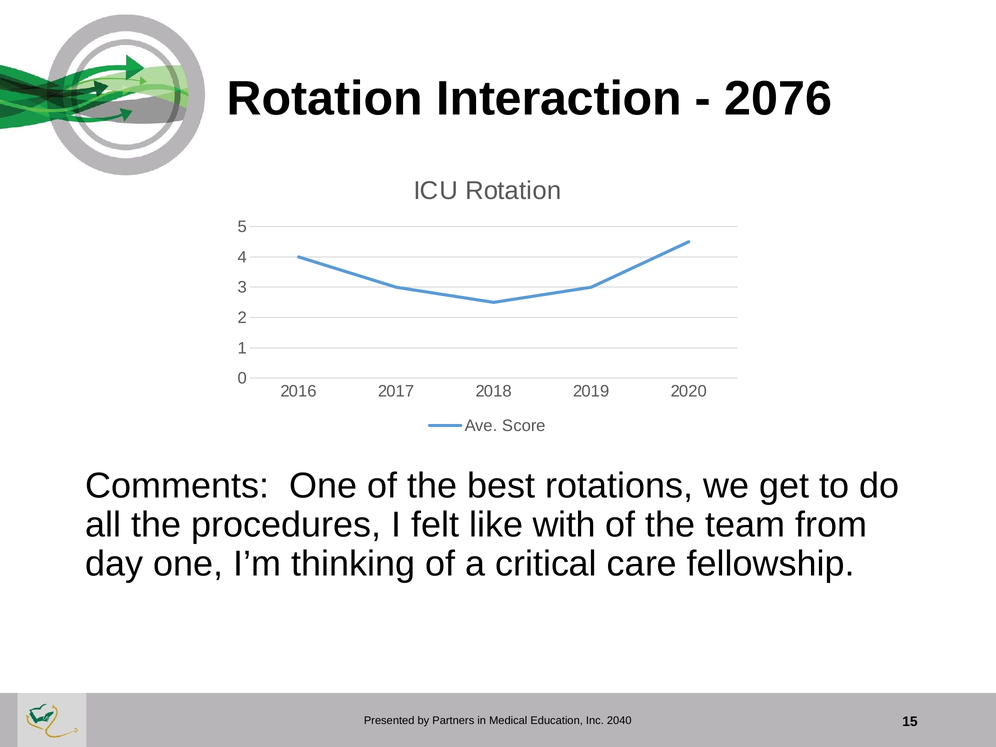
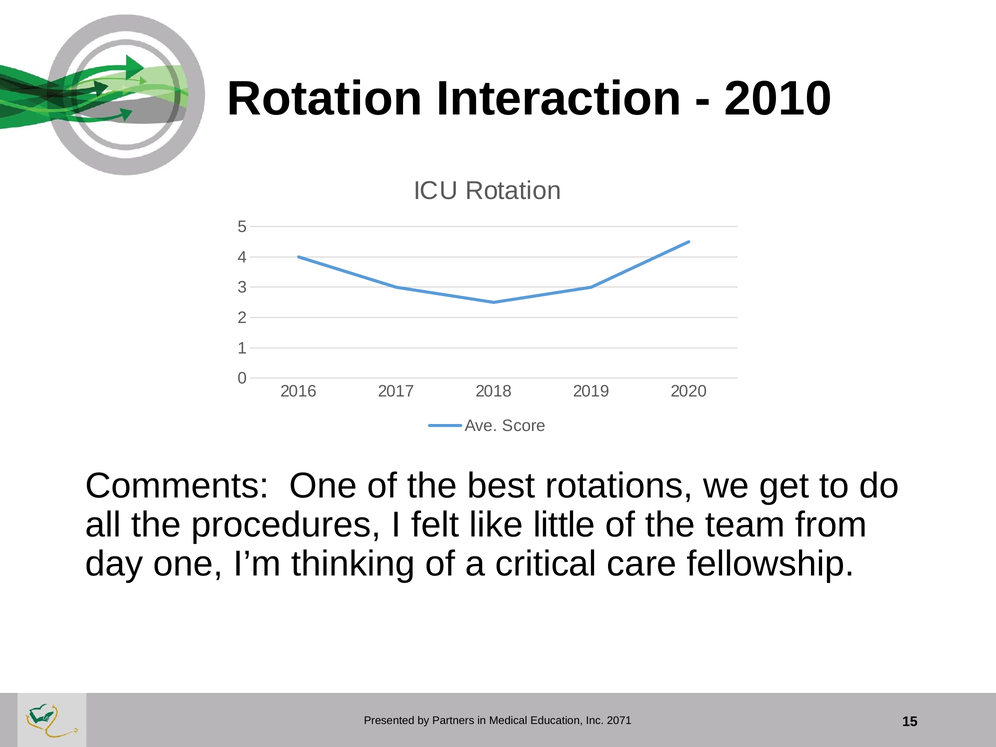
2076: 2076 -> 2010
with: with -> little
2040: 2040 -> 2071
